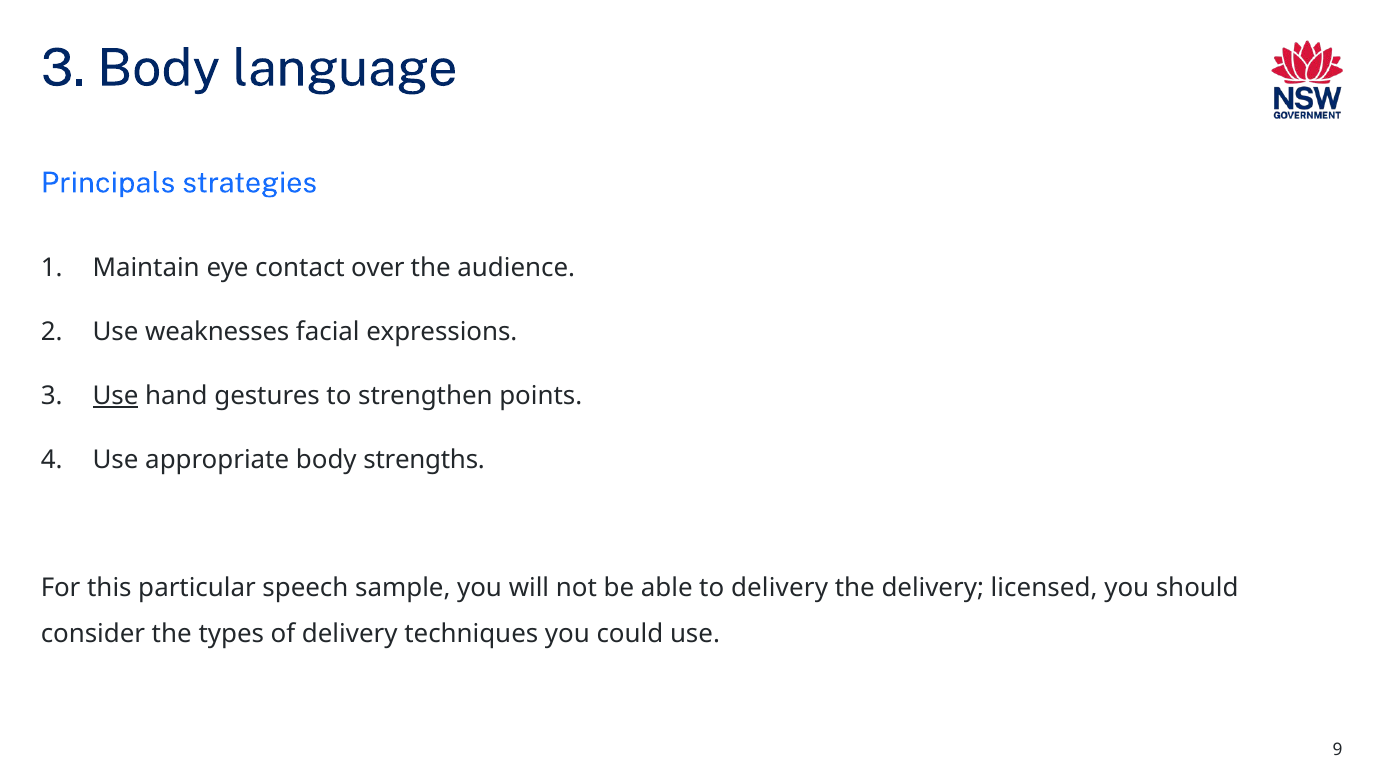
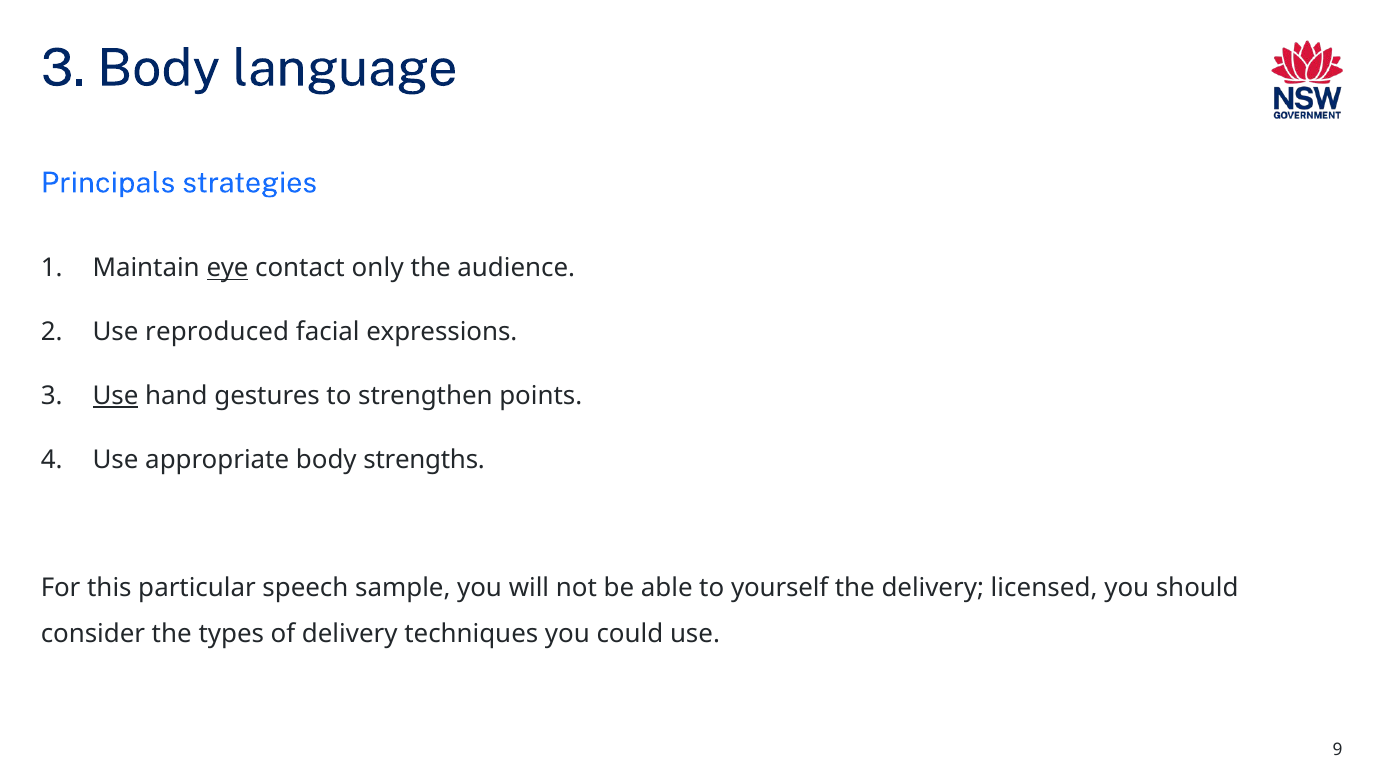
eye underline: none -> present
over: over -> only
weaknesses: weaknesses -> reproduced
to delivery: delivery -> yourself
